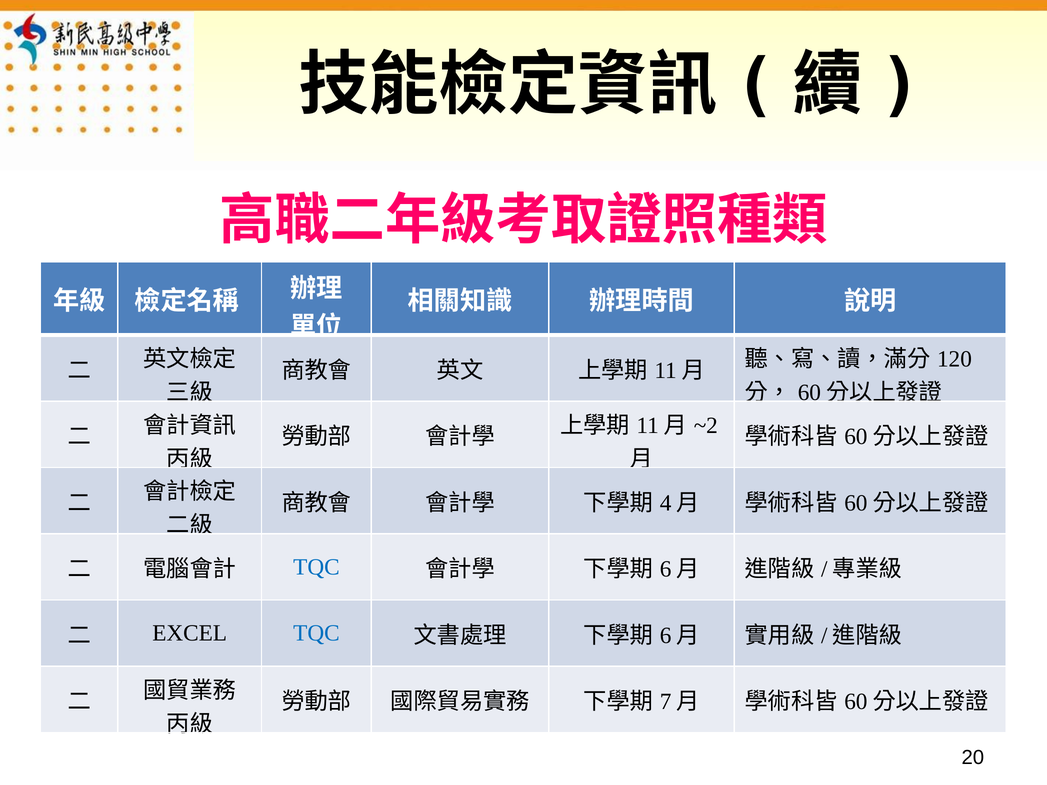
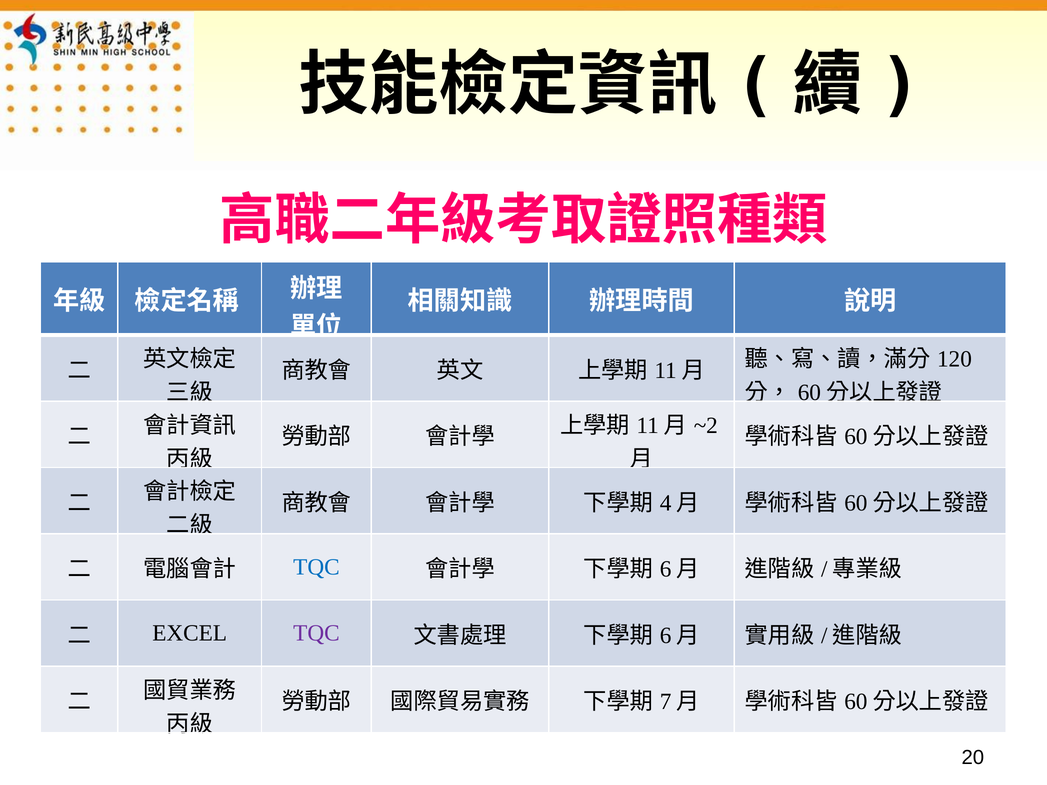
TQC at (316, 633) colour: blue -> purple
